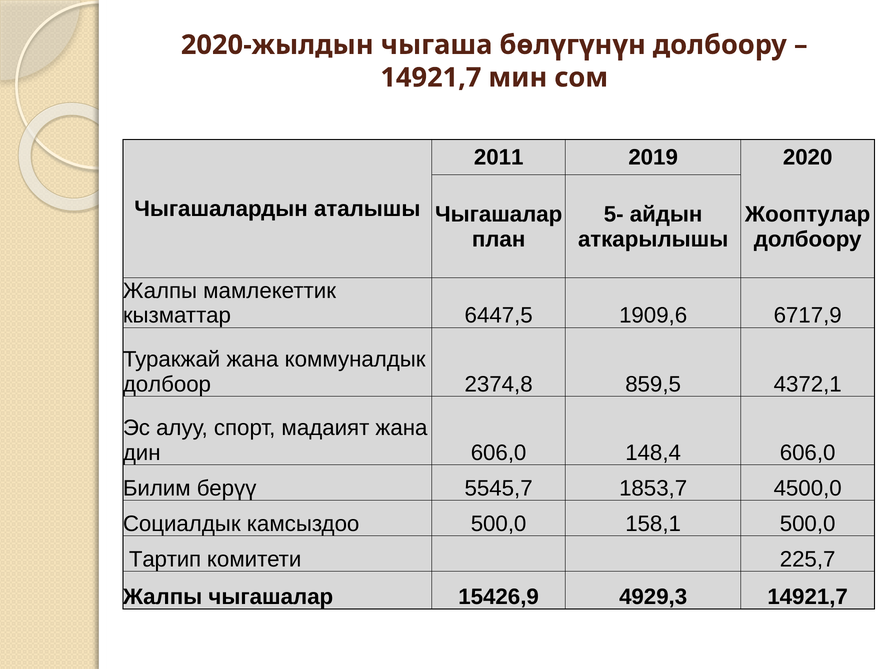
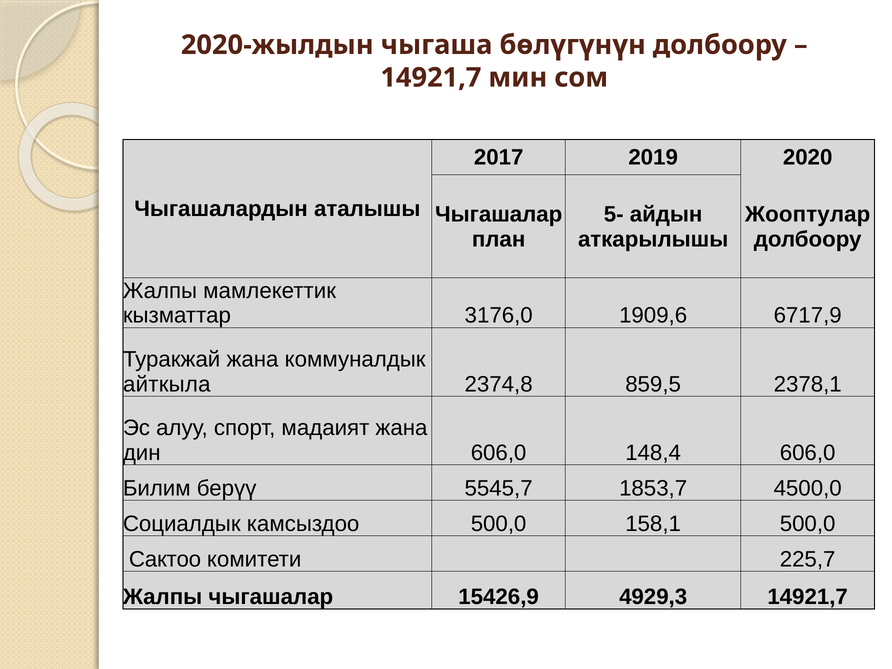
2011: 2011 -> 2017
6447,5: 6447,5 -> 3176,0
долбоор: долбоор -> айткыла
4372,1: 4372,1 -> 2378,1
Тартип: Тартип -> Сактоо
